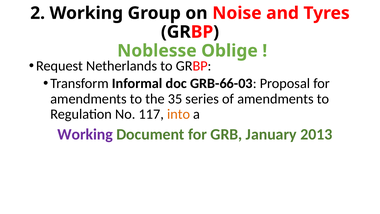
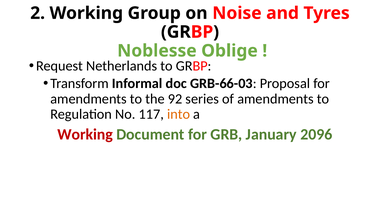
35: 35 -> 92
Working at (85, 134) colour: purple -> red
2013: 2013 -> 2096
